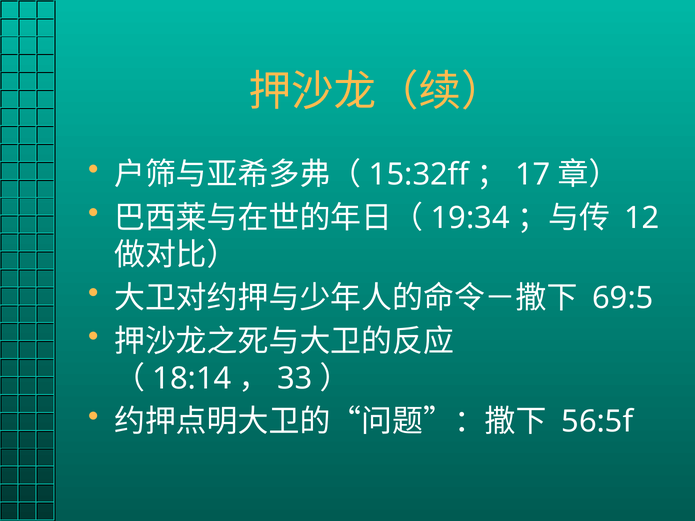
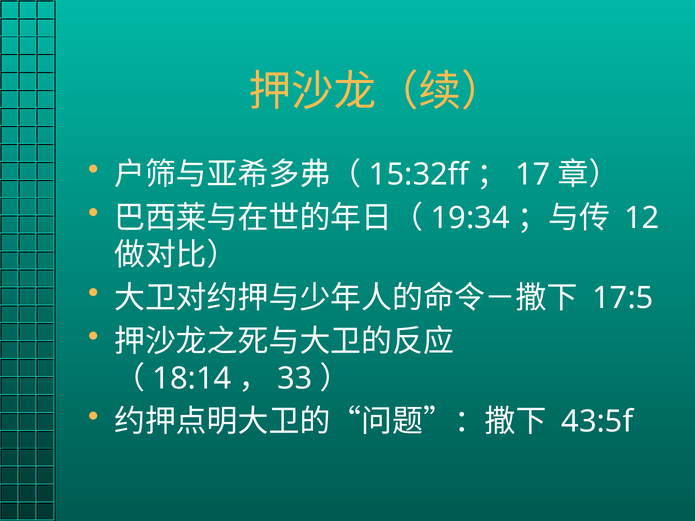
69:5: 69:5 -> 17:5
56:5f: 56:5f -> 43:5f
